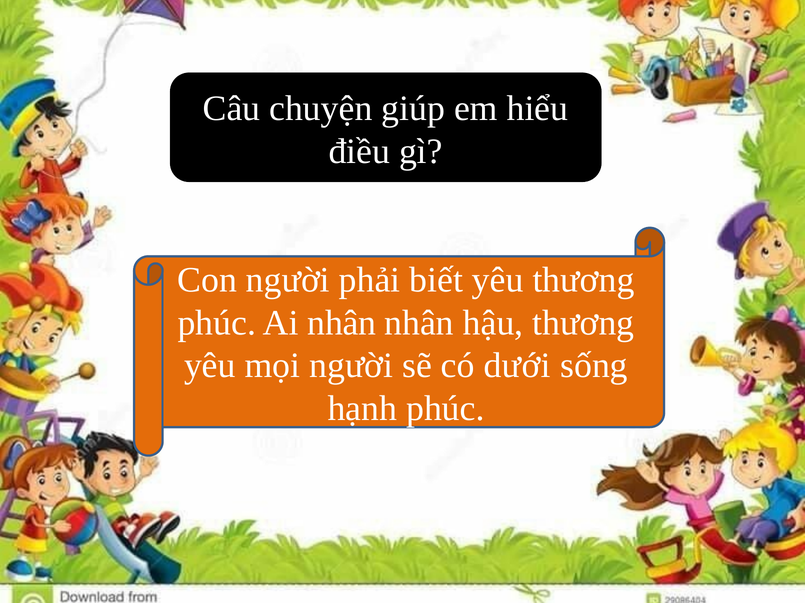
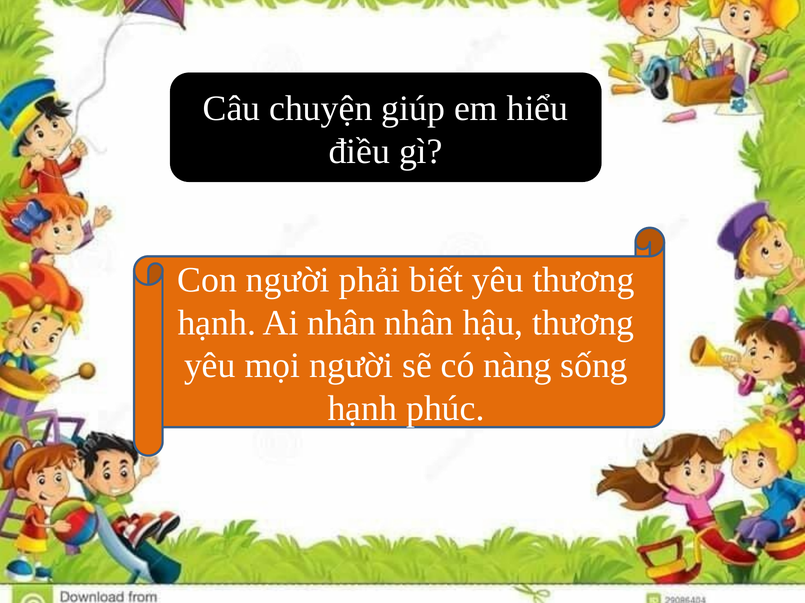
phúc at (217, 323): phúc -> hạnh
dưới: dưới -> nàng
